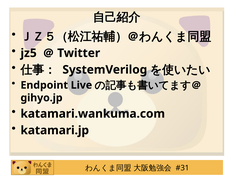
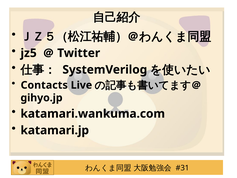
Endpoint: Endpoint -> Contacts
